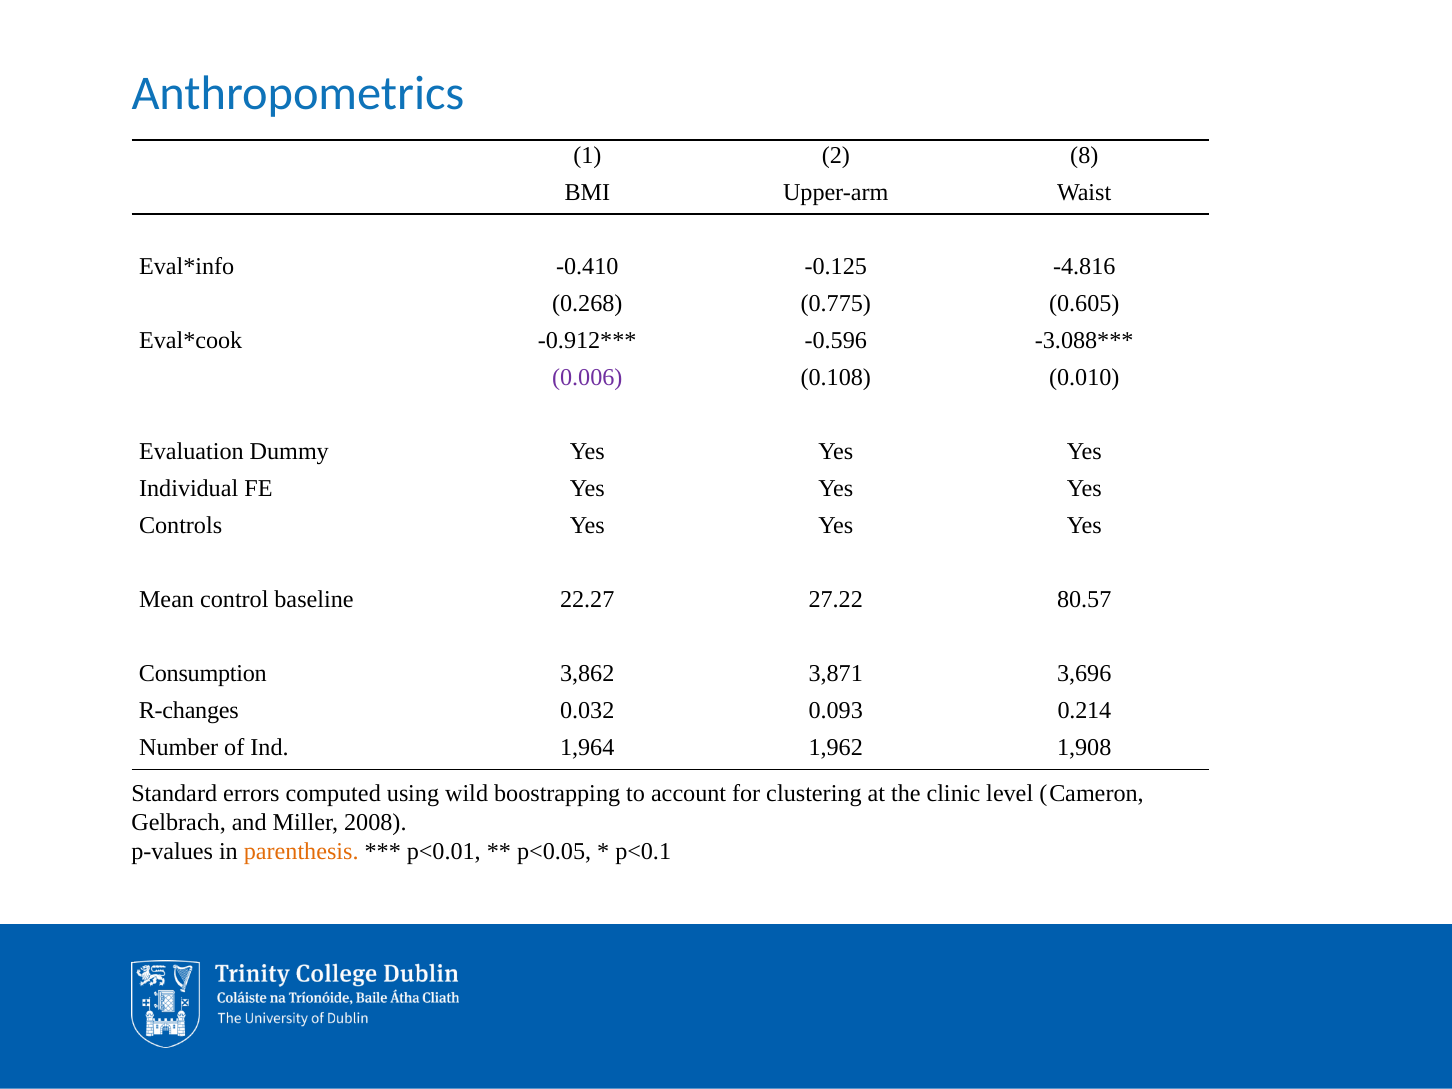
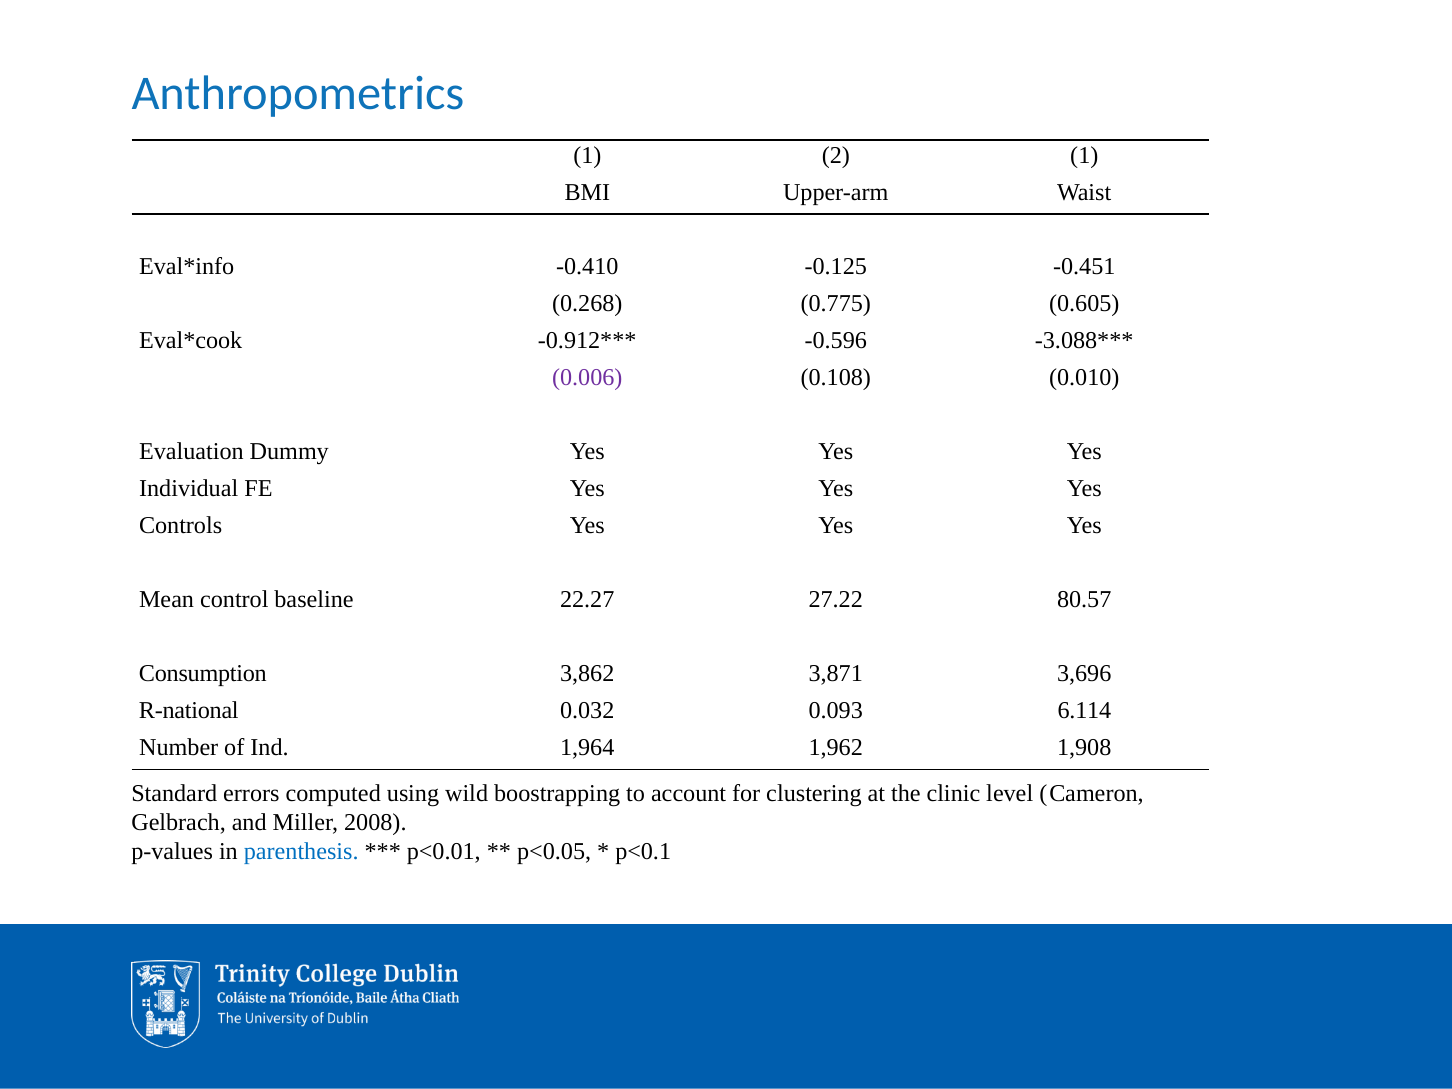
2 8: 8 -> 1
-4.816: -4.816 -> -0.451
R-changes: R-changes -> R-national
0.214: 0.214 -> 6.114
parenthesis colour: orange -> blue
